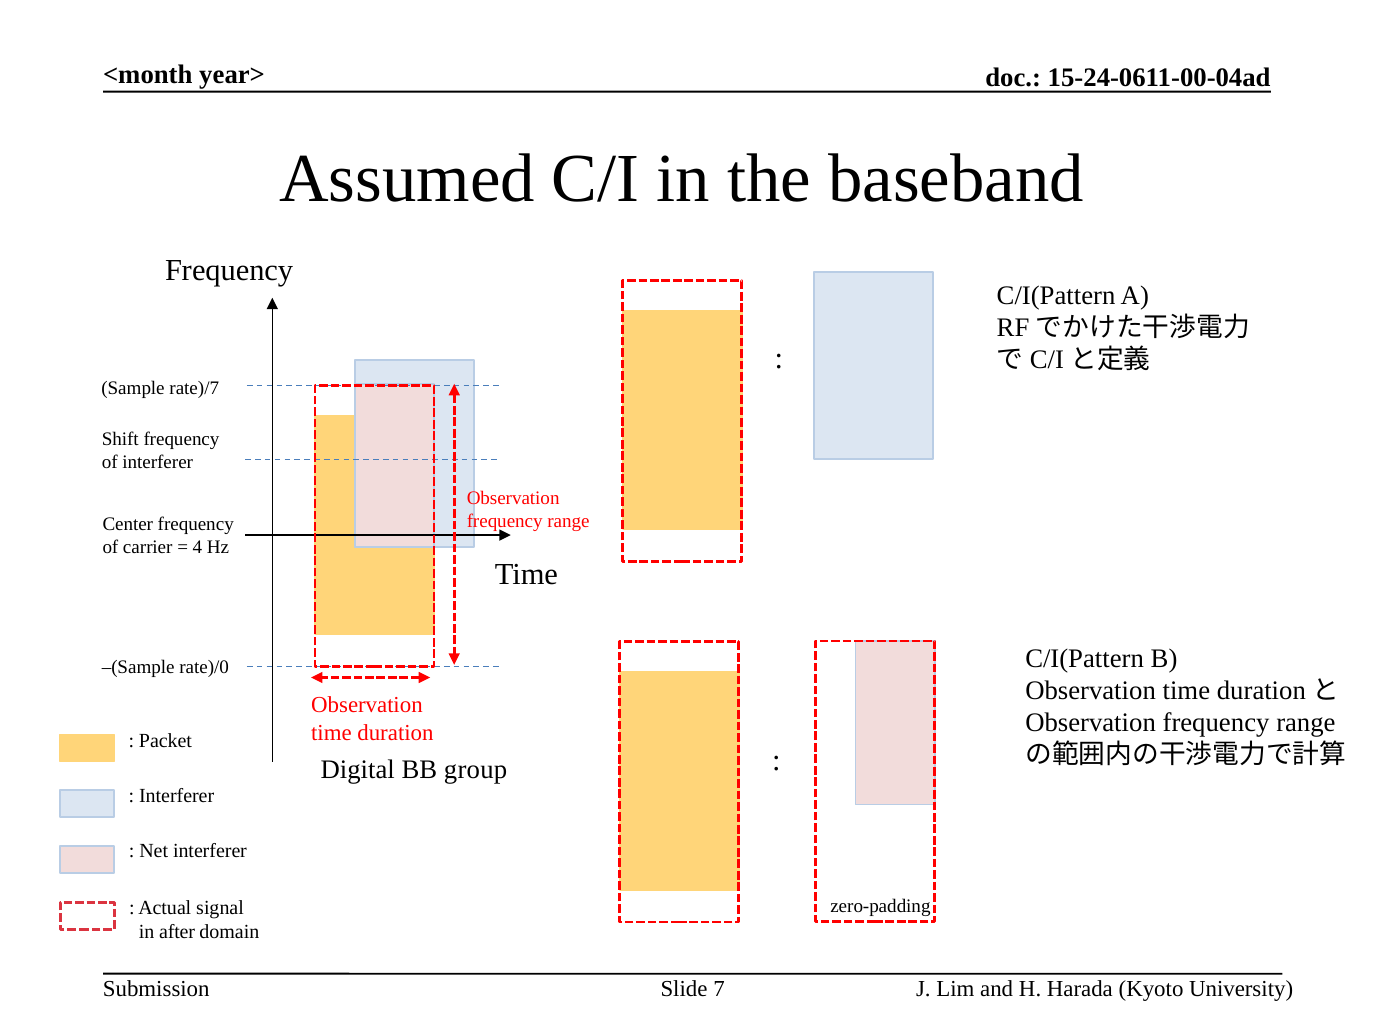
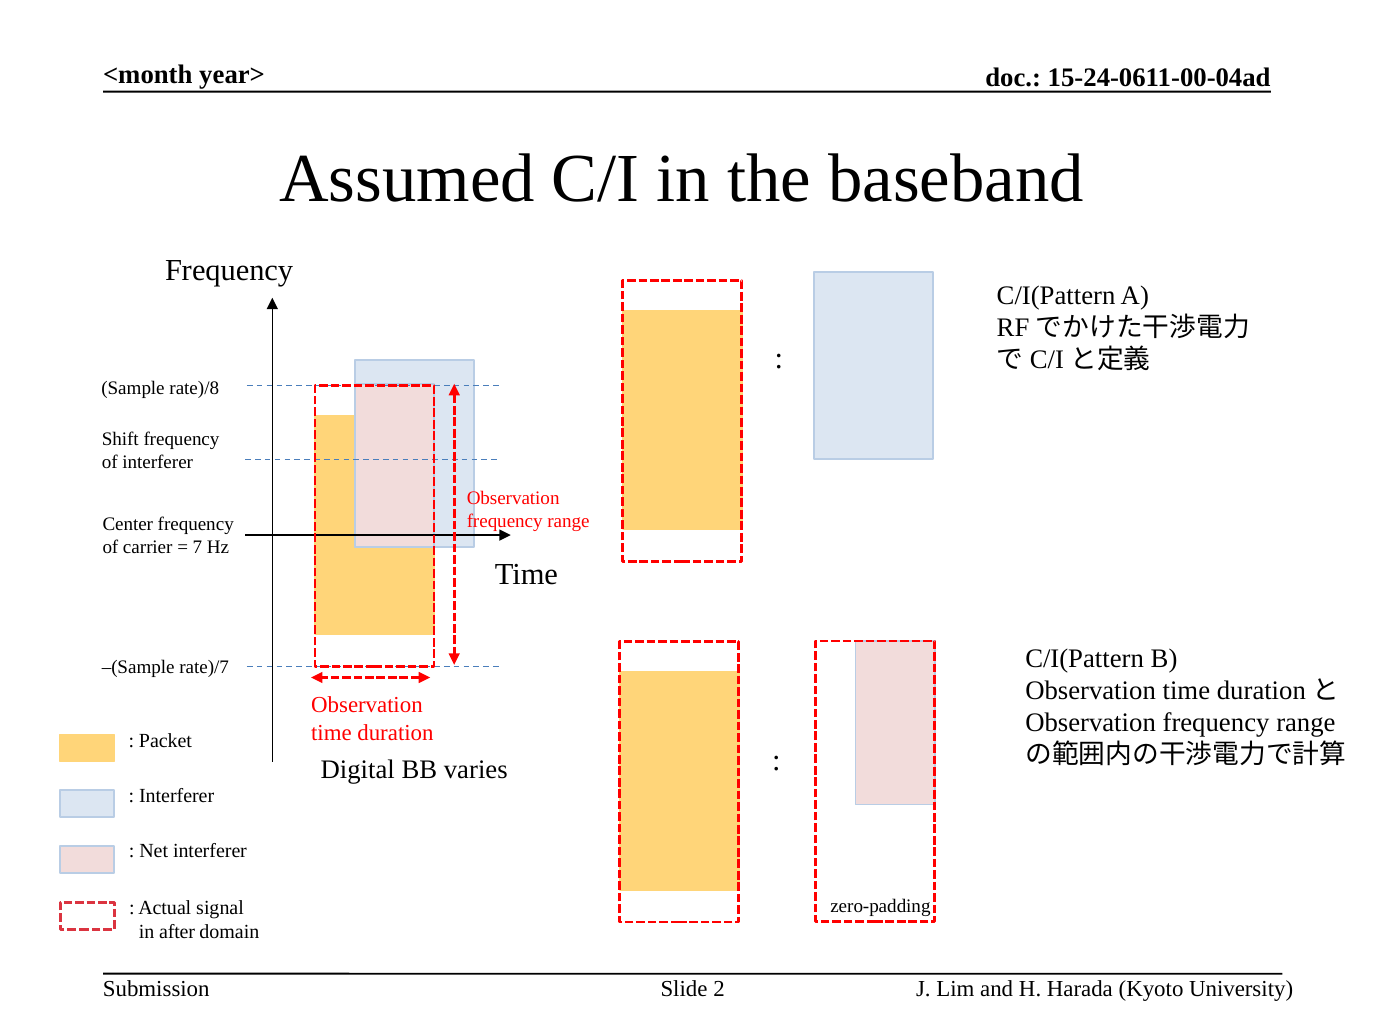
rate)/7: rate)/7 -> rate)/8
4: 4 -> 7
rate)/0: rate)/0 -> rate)/7
group: group -> varies
7: 7 -> 2
